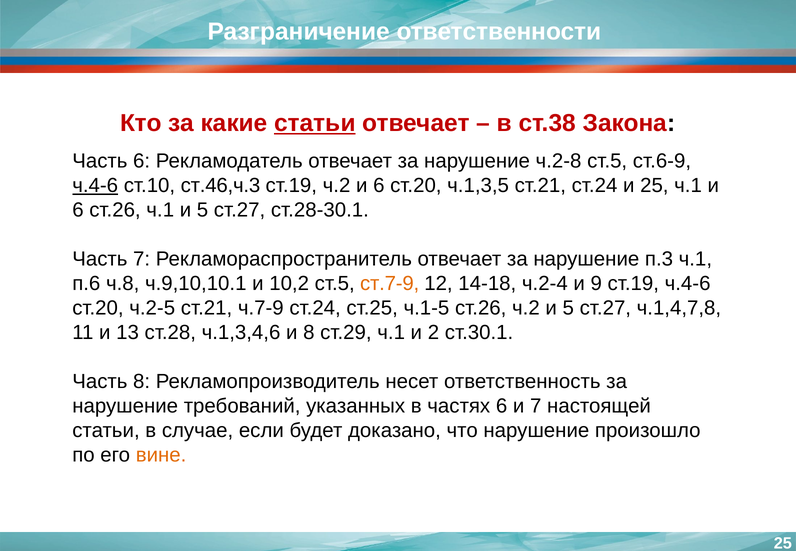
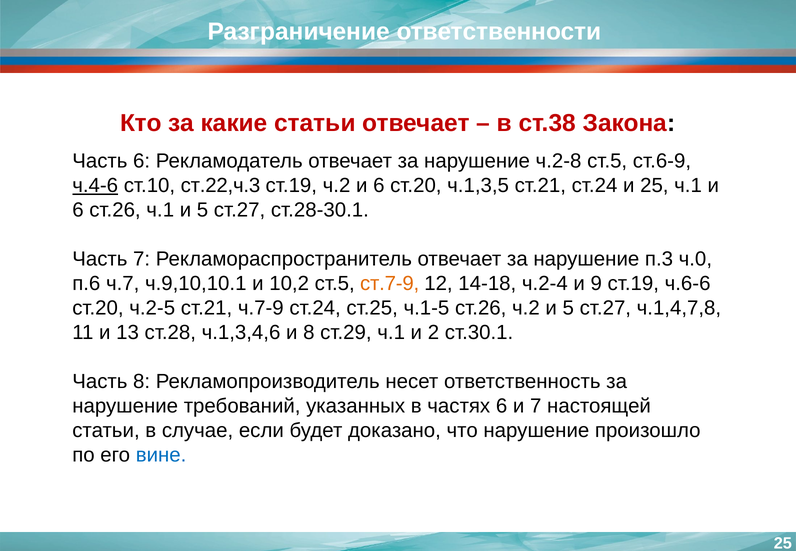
статьи at (315, 123) underline: present -> none
ст.46,ч.3: ст.46,ч.3 -> ст.22,ч.3
п.3 ч.1: ч.1 -> ч.0
ч.8: ч.8 -> ч.7
ст.19 ч.4-6: ч.4-6 -> ч.6-6
вине colour: orange -> blue
